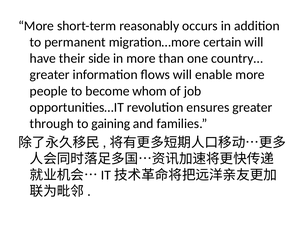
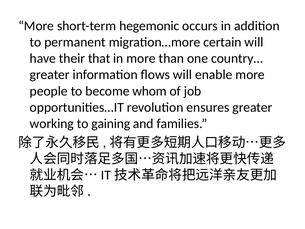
reasonably: reasonably -> hegemonic
side: side -> that
through: through -> working
